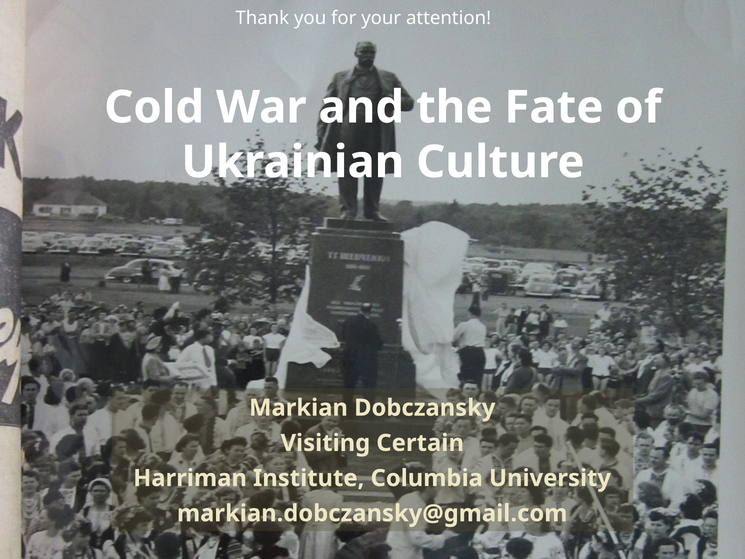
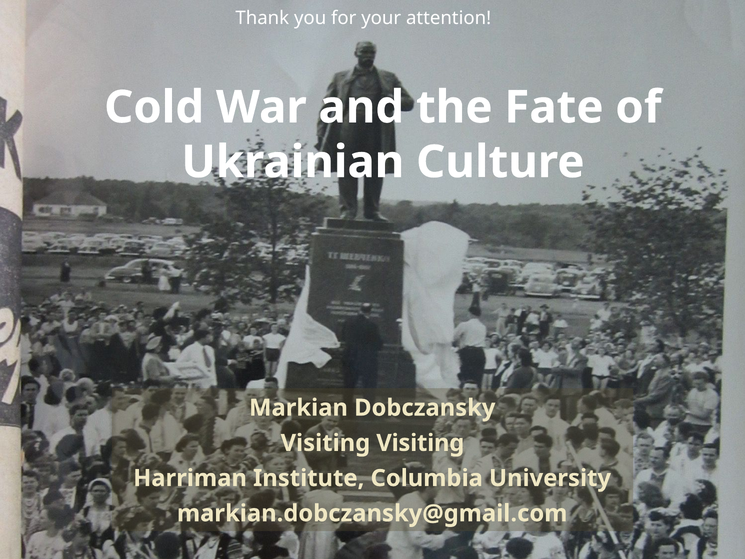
Visiting Certain: Certain -> Visiting
